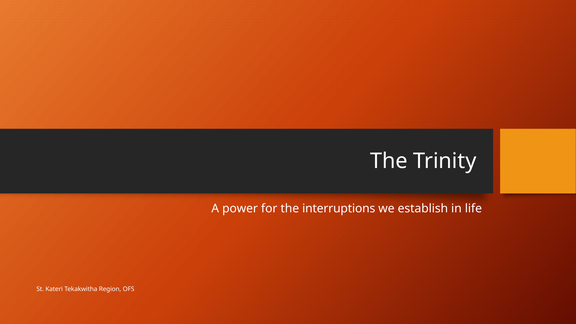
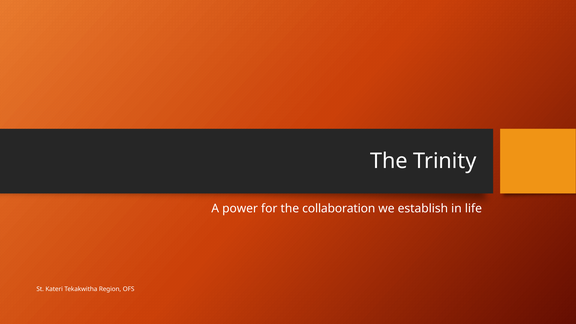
interruptions: interruptions -> collaboration
